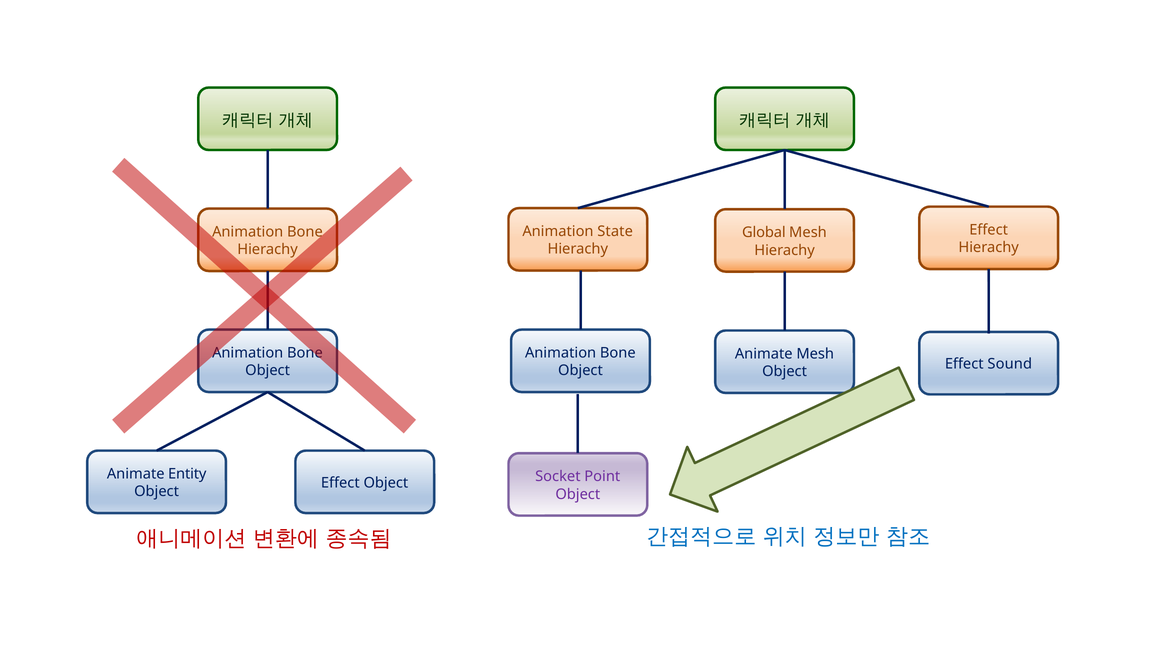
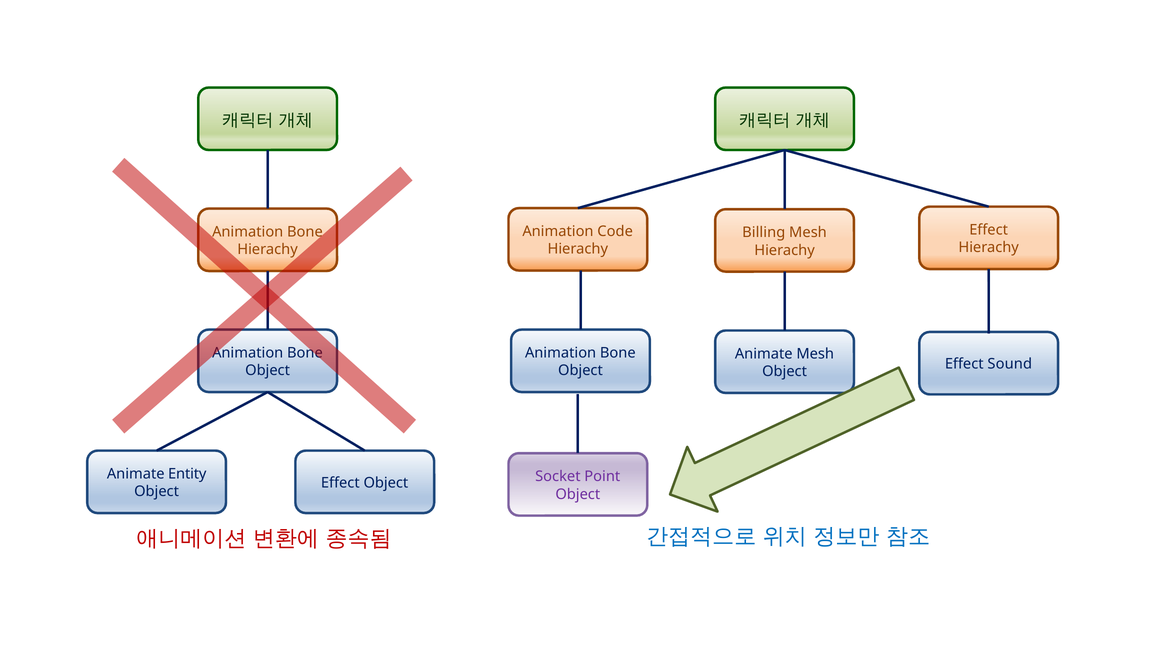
State: State -> Code
Global: Global -> Billing
